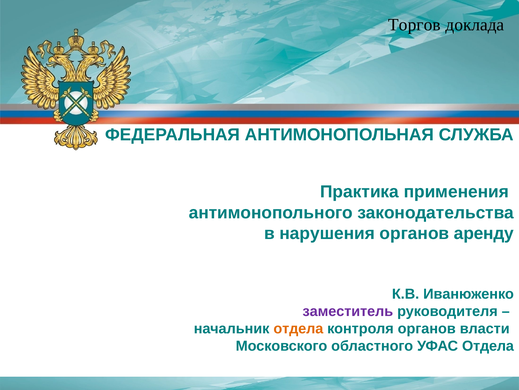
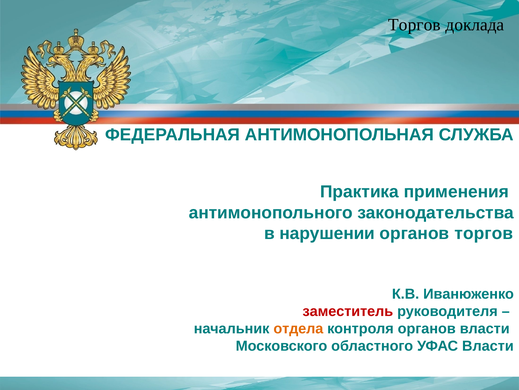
нарушения: нарушения -> нарушении
органов аренду: аренду -> торгов
заместитель colour: purple -> red
УФАС Отдела: Отдела -> Власти
